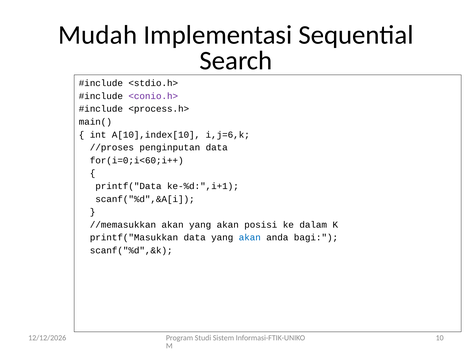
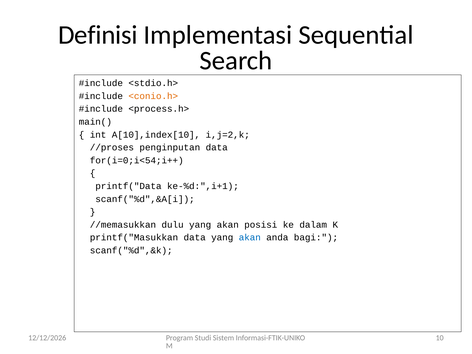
Mudah: Mudah -> Definisi
<conio.h> colour: purple -> orange
i,j=6,k: i,j=6,k -> i,j=2,k
for(i=0;i<60;i++: for(i=0;i<60;i++ -> for(i=0;i<54;i++
//memasukkan akan: akan -> dulu
